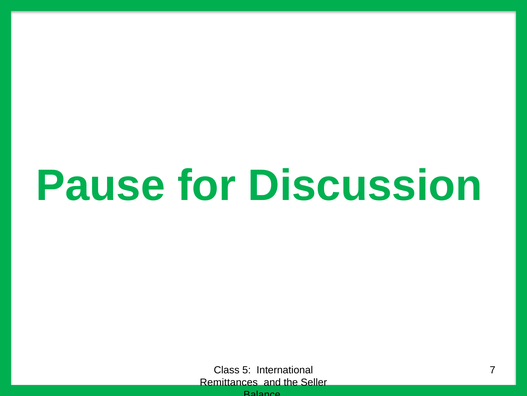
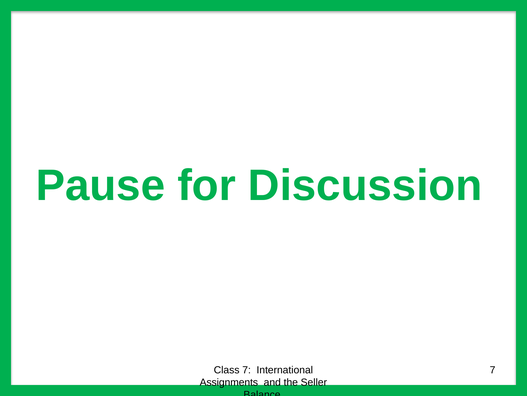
Class 5: 5 -> 7
Remittances: Remittances -> Assignments
